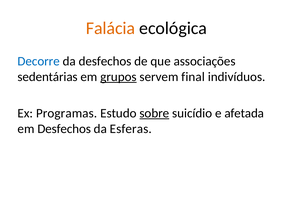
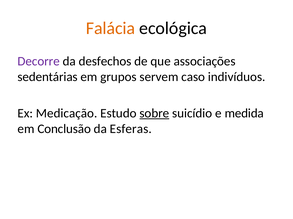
Decorre colour: blue -> purple
grupos underline: present -> none
final: final -> caso
Programas: Programas -> Medicação
afetada: afetada -> medida
em Desfechos: Desfechos -> Conclusão
